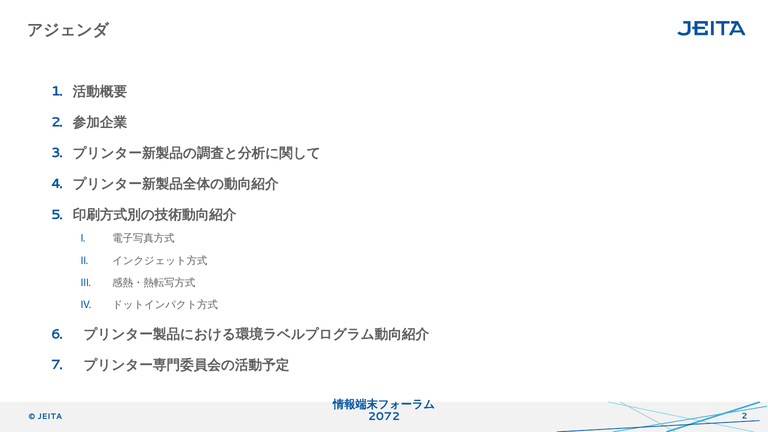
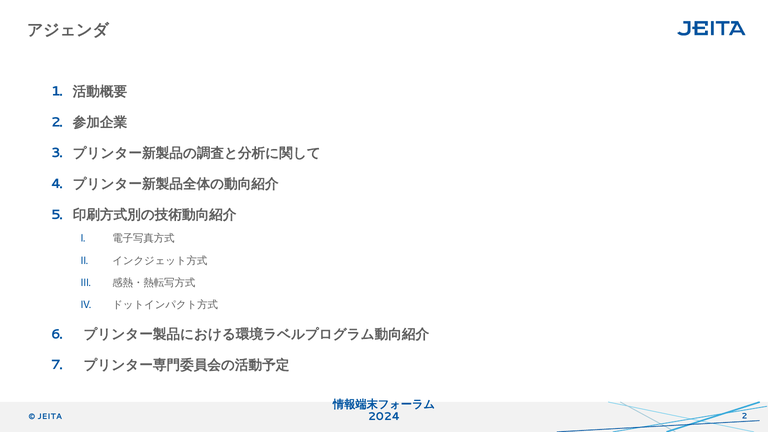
2072: 2072 -> 2024
